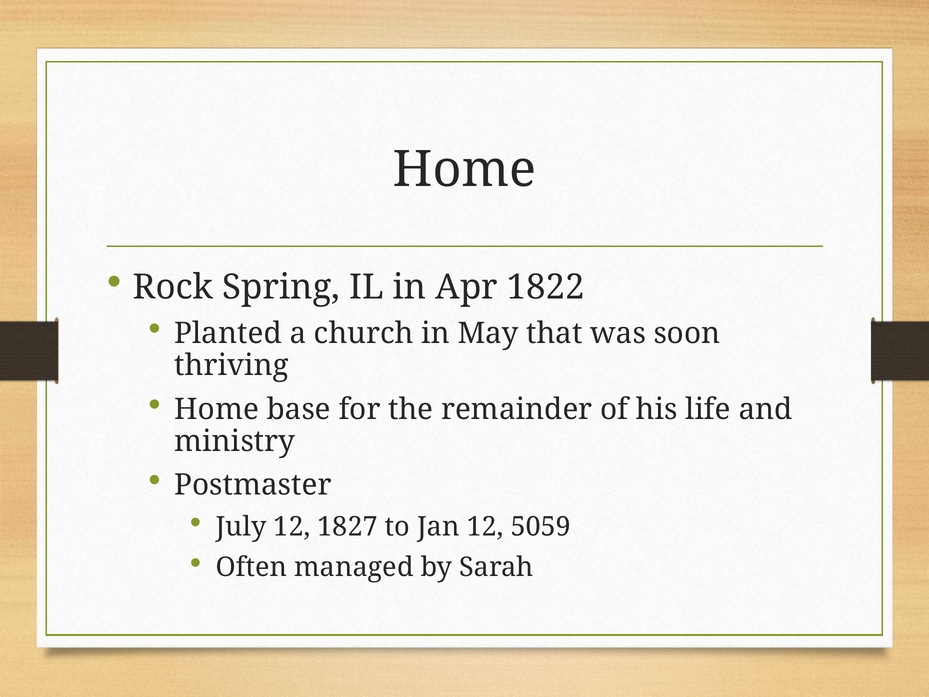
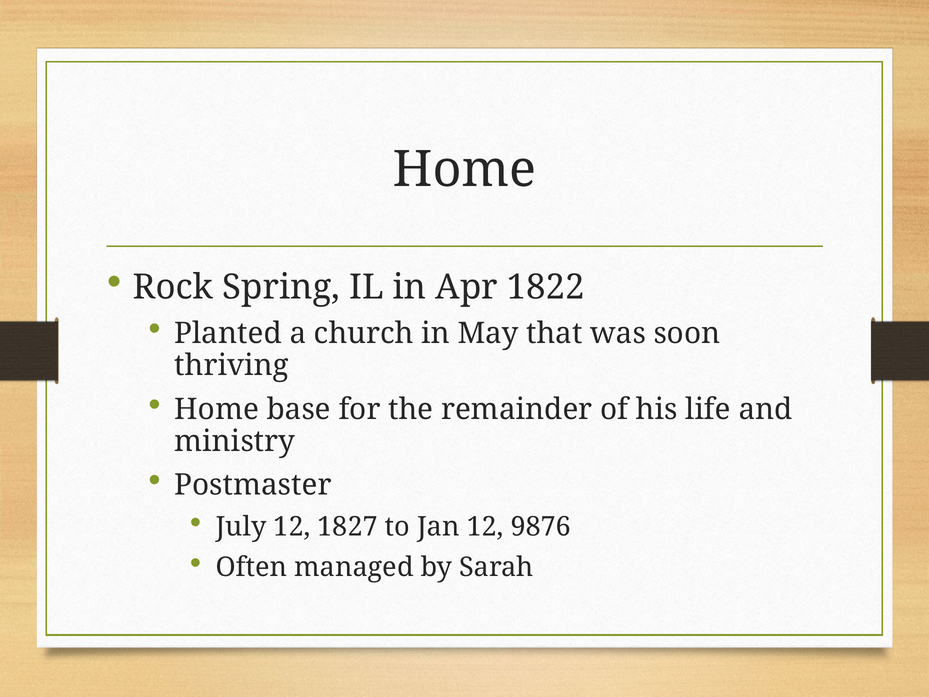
5059: 5059 -> 9876
